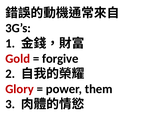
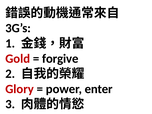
them: them -> enter
